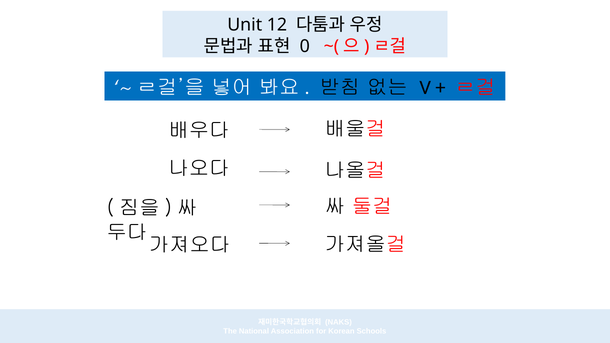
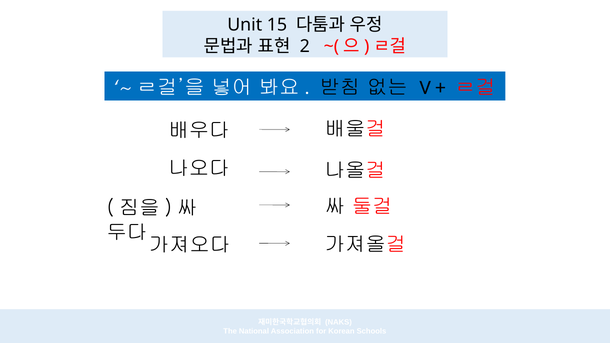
12: 12 -> 15
0: 0 -> 2
